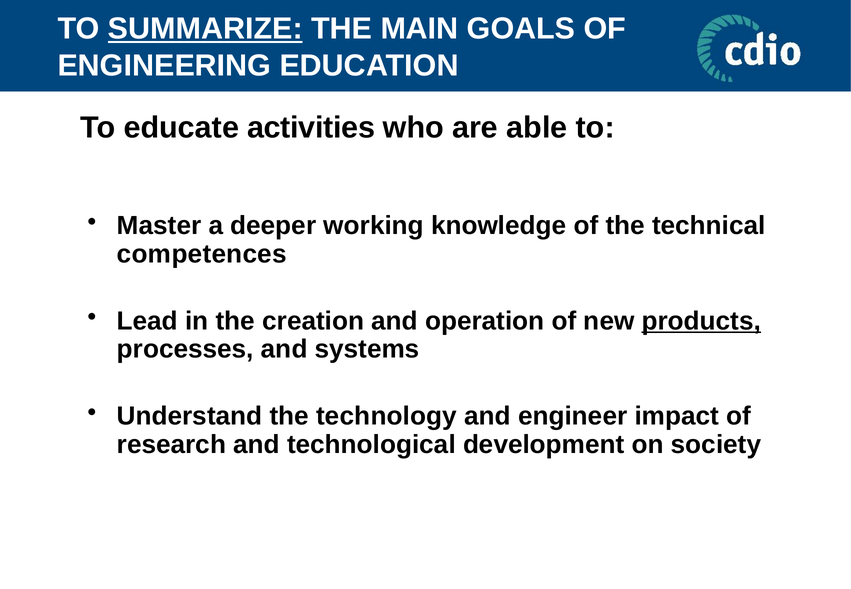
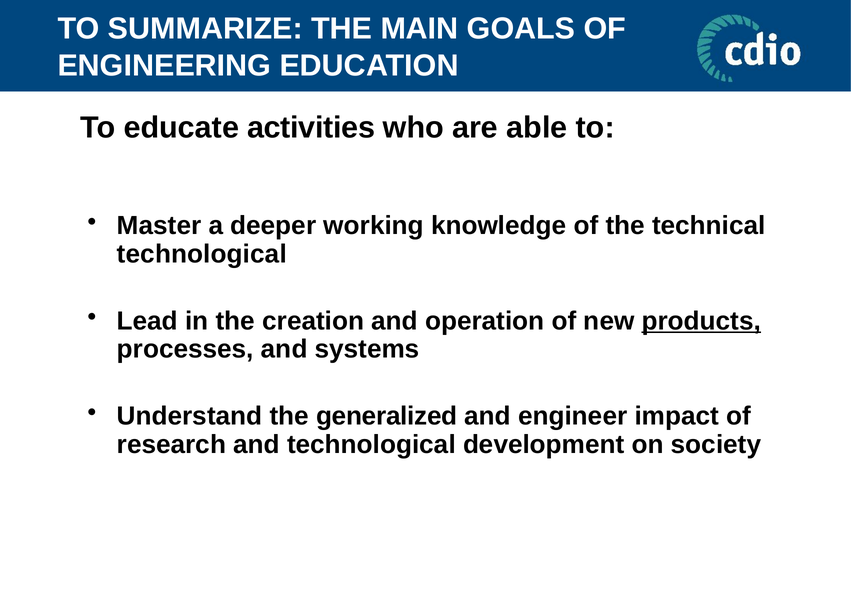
SUMMARIZE underline: present -> none
competences at (202, 254): competences -> technological
technology: technology -> generalized
